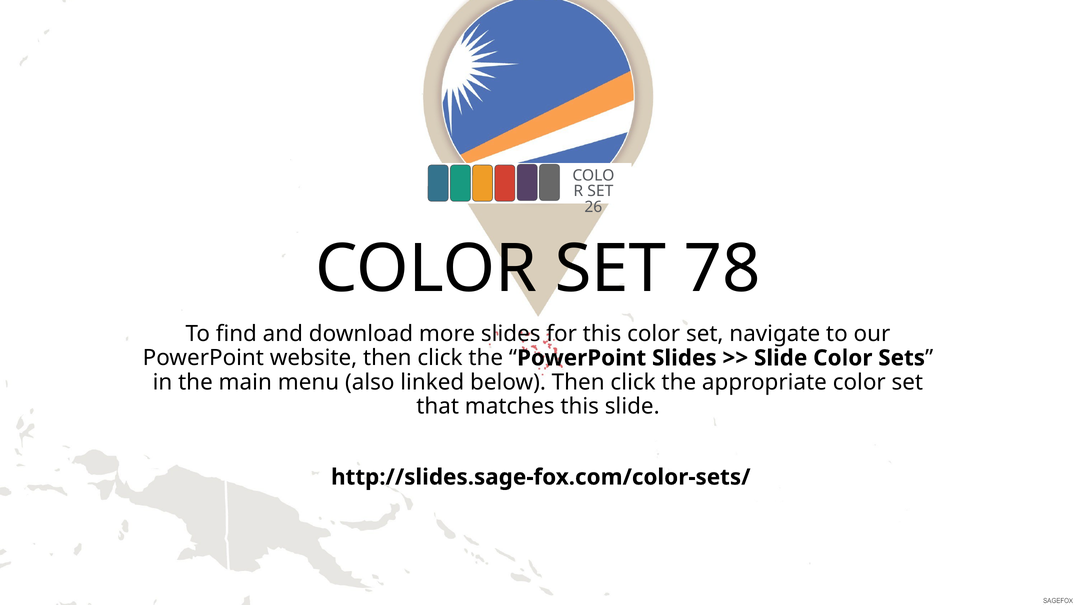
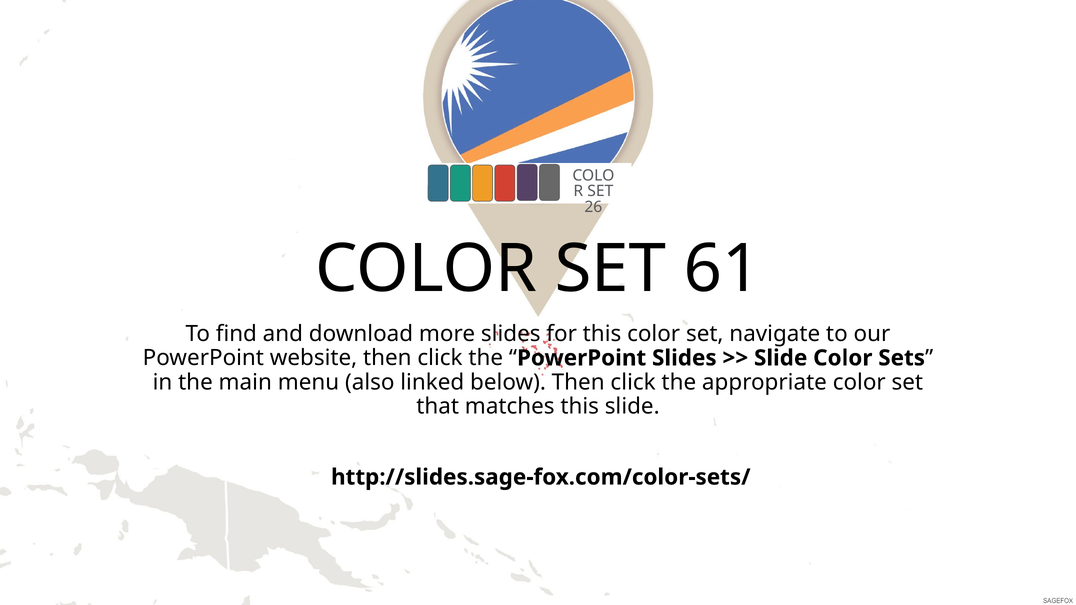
78: 78 -> 61
